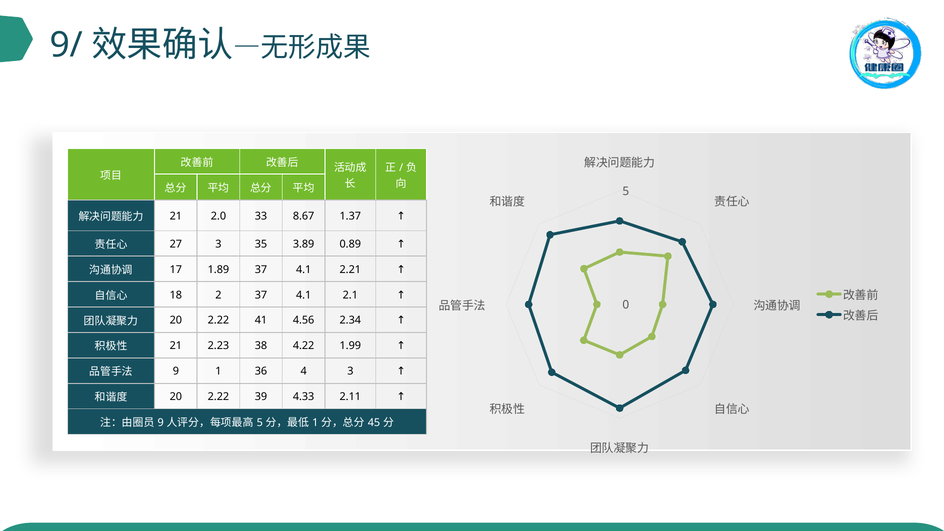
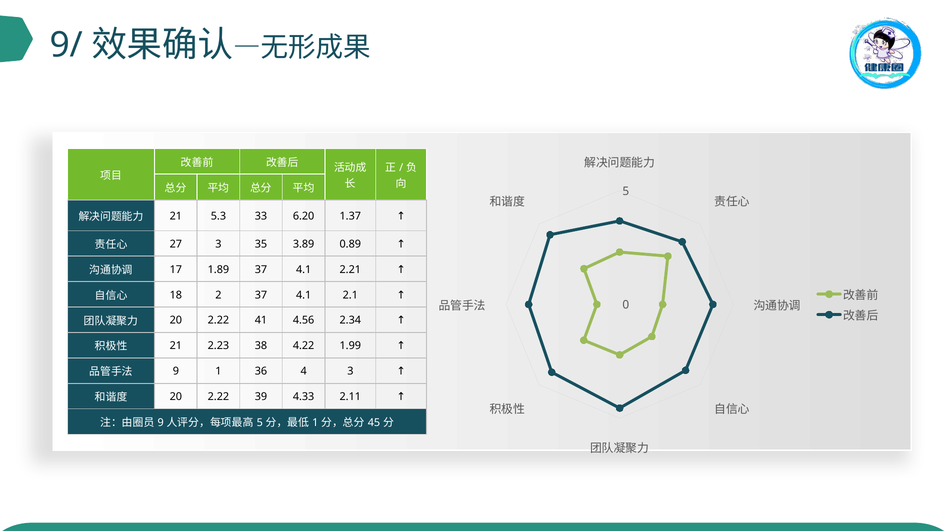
2.0: 2.0 -> 5.3
8.67: 8.67 -> 6.20
